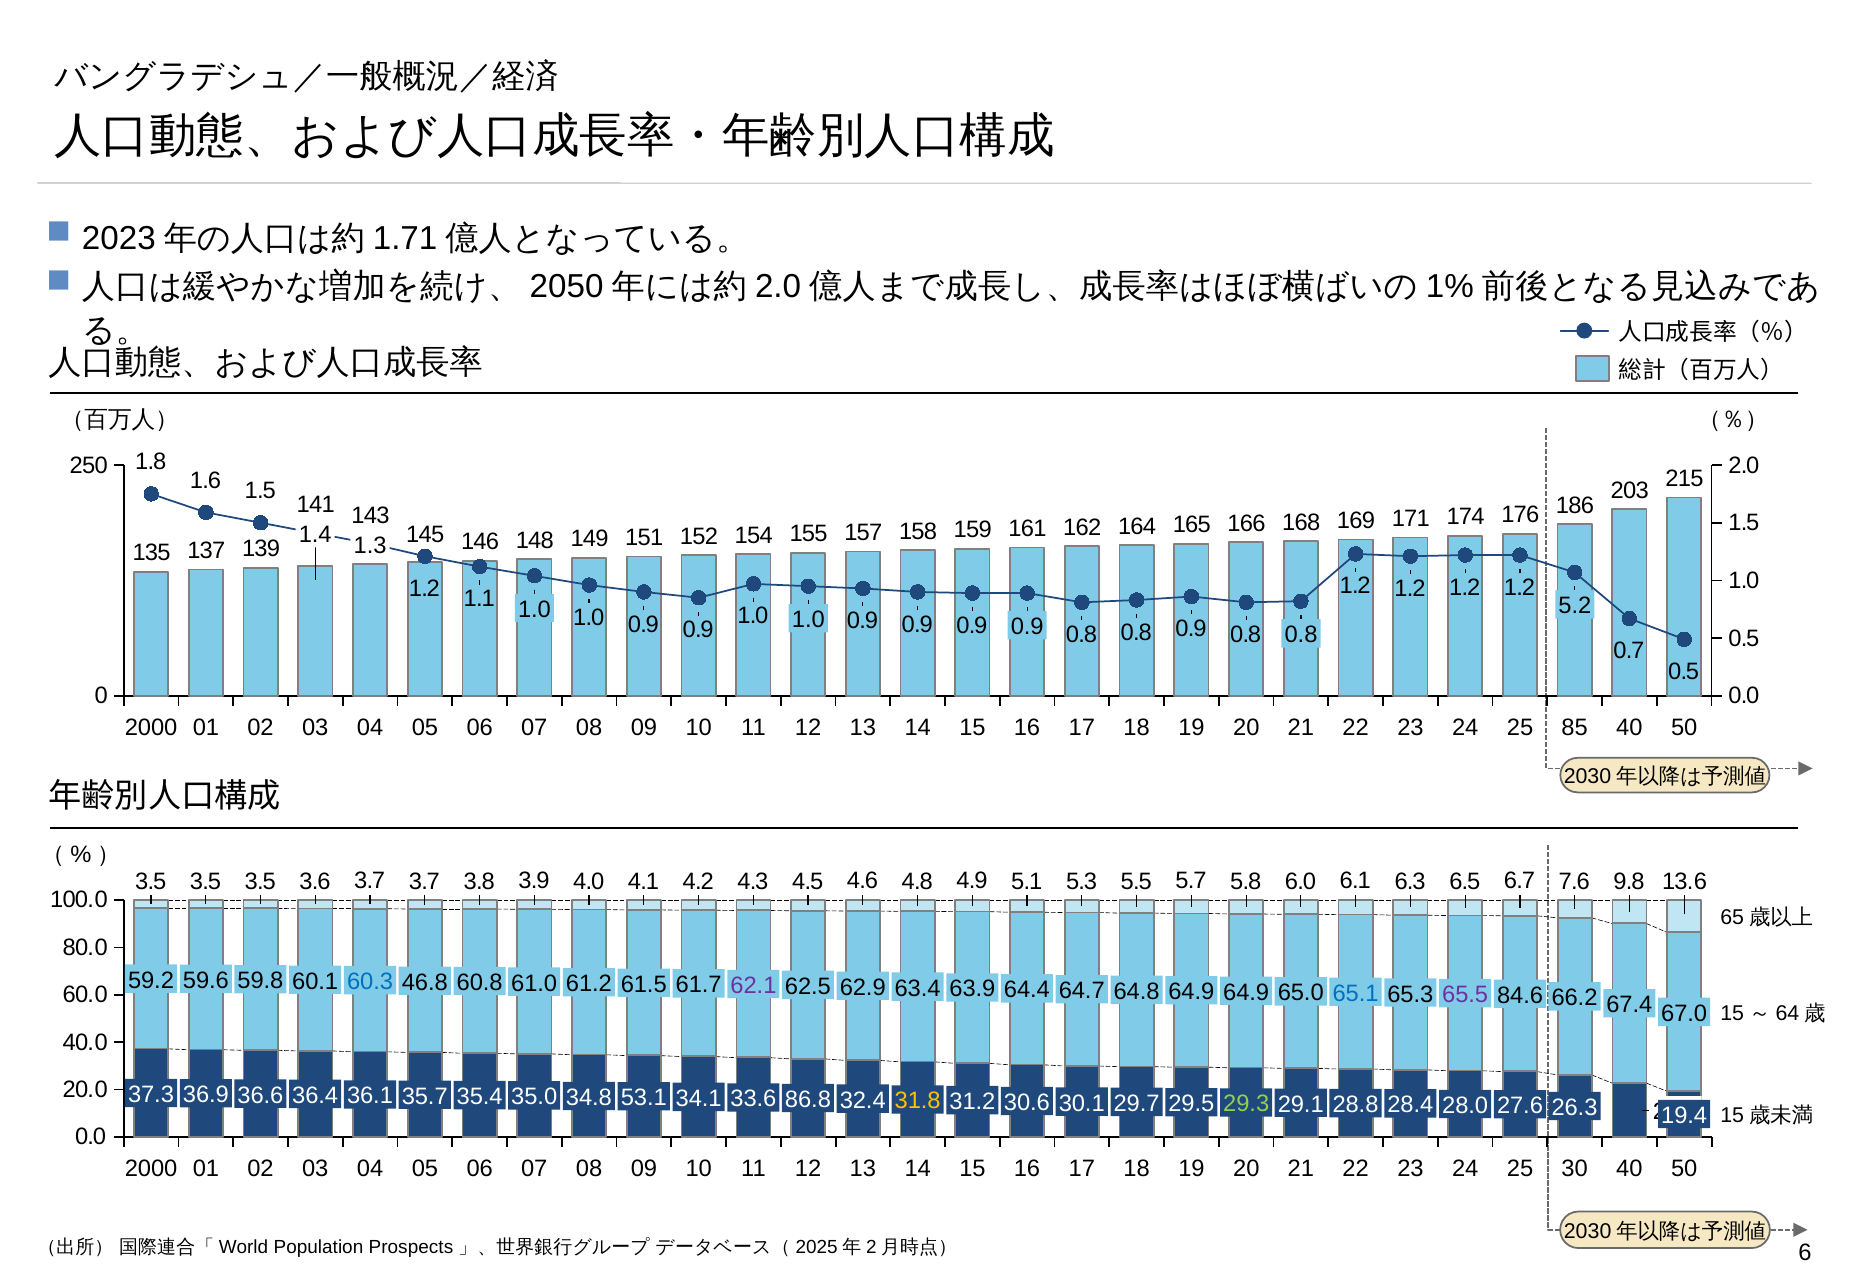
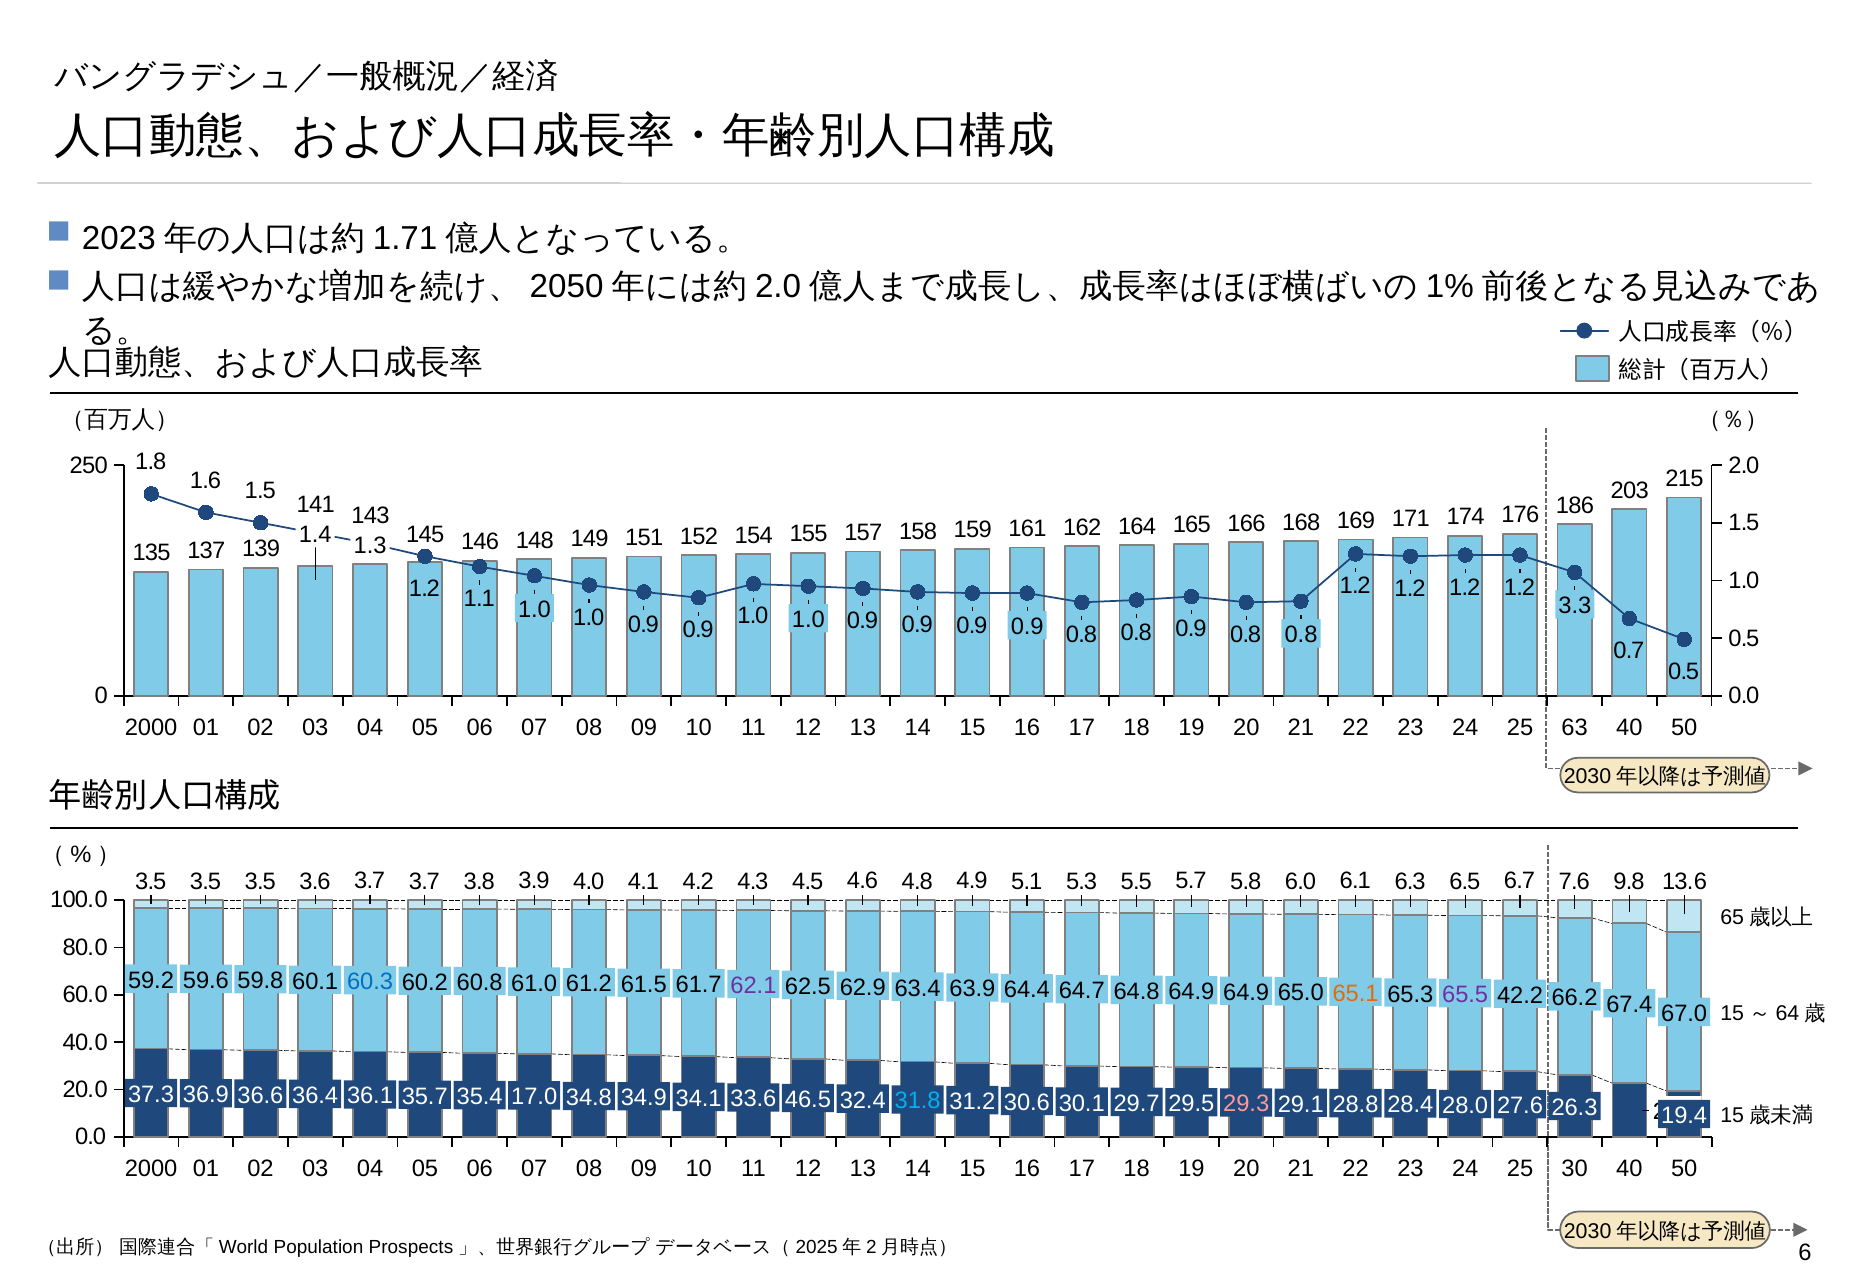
5.2: 5.2 -> 3.3
85: 85 -> 63
46.8: 46.8 -> 60.2
65.1 colour: blue -> orange
84.6: 84.6 -> 42.2
35.0: 35.0 -> 17.0
53.1: 53.1 -> 34.9
86.8: 86.8 -> 46.5
31.8 colour: yellow -> light blue
29.3 colour: light green -> pink
